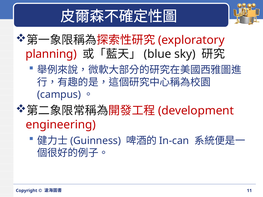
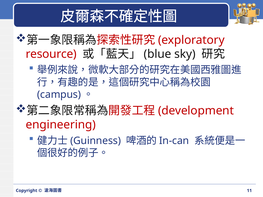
planning: planning -> resource
